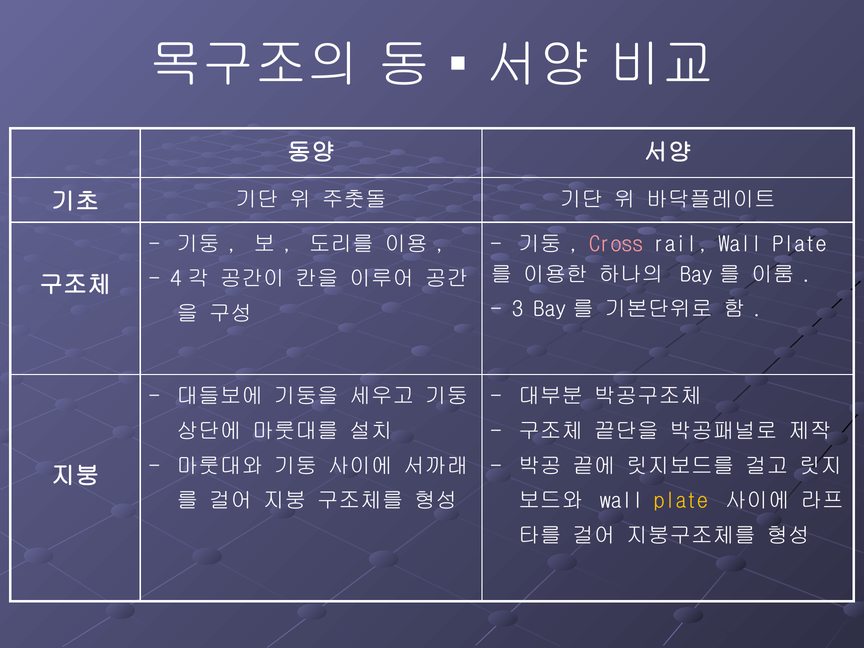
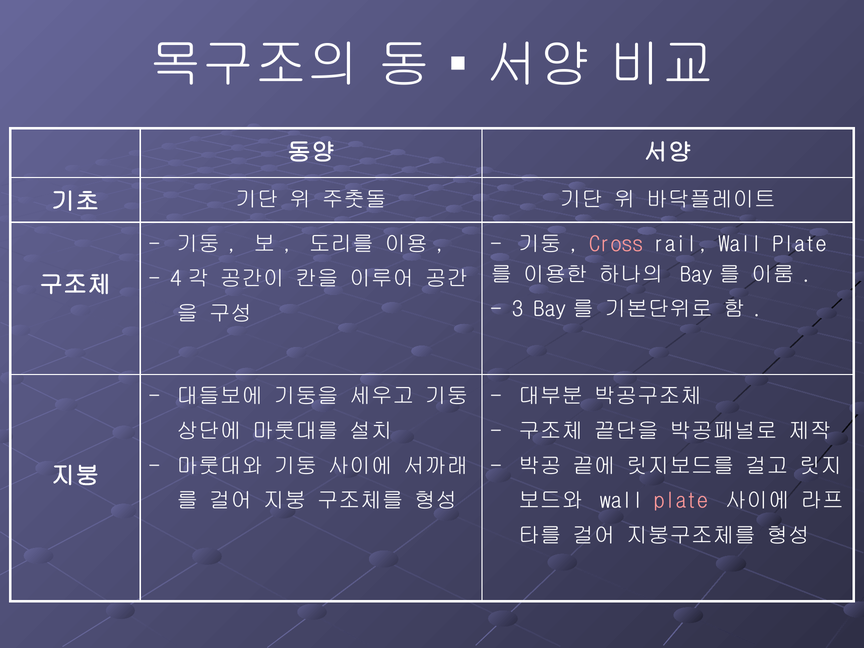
plate at (681, 501) colour: yellow -> pink
